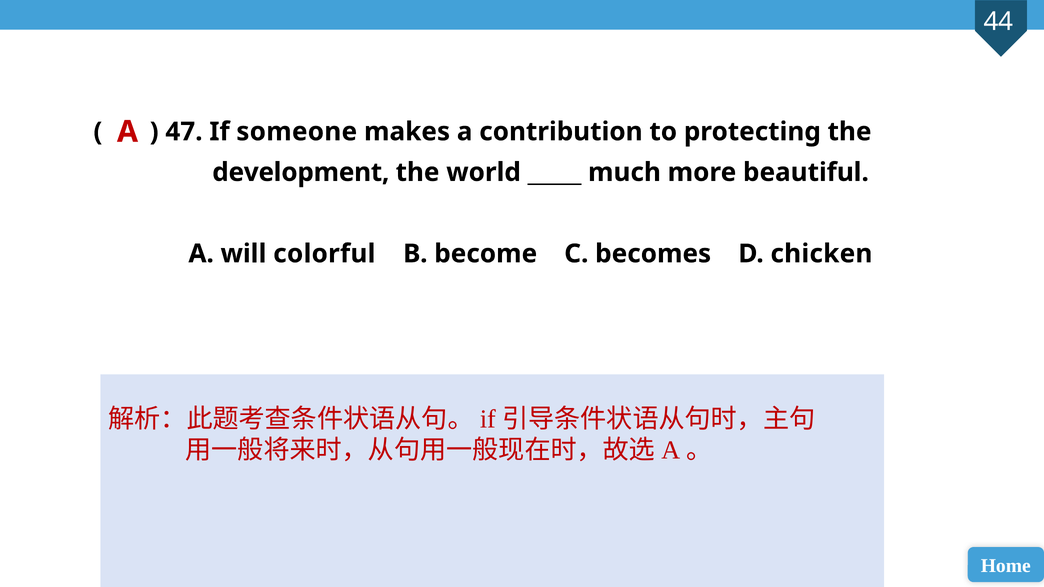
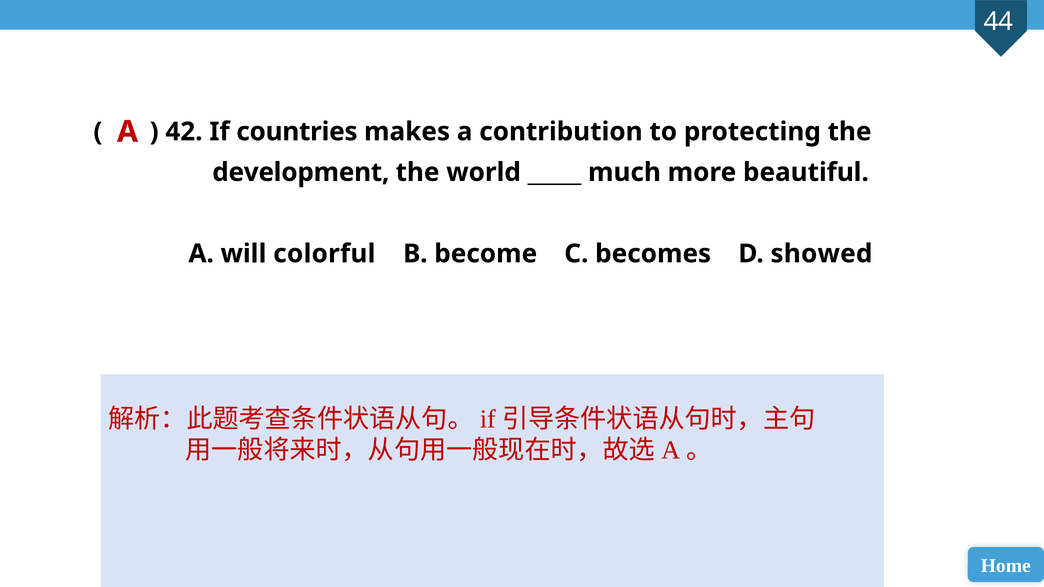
47: 47 -> 42
someone: someone -> countries
chicken: chicken -> showed
